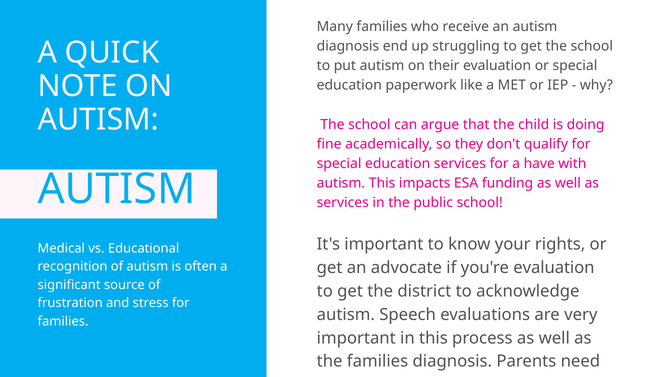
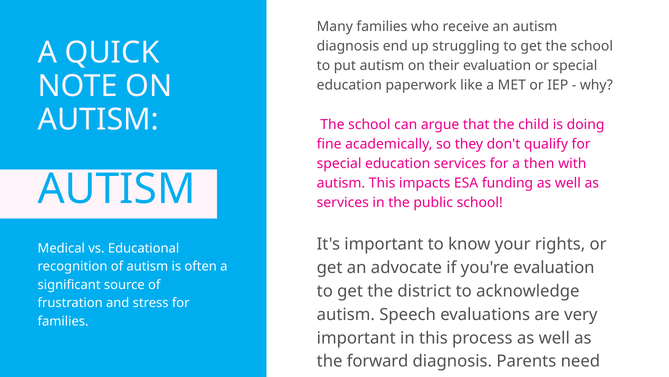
have: have -> then
the families: families -> forward
